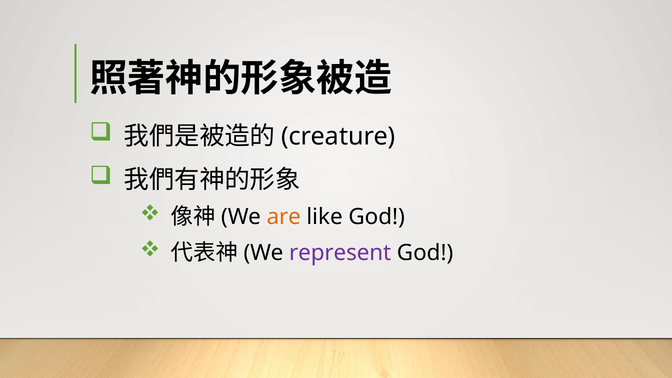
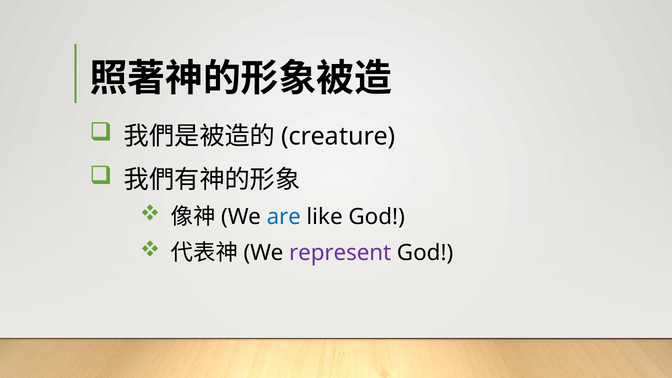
are colour: orange -> blue
